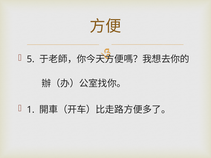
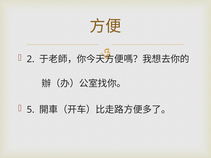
5: 5 -> 2
1: 1 -> 5
